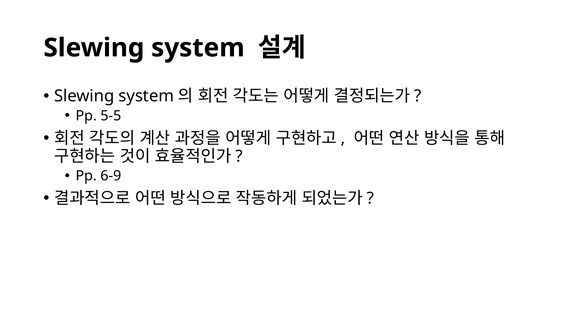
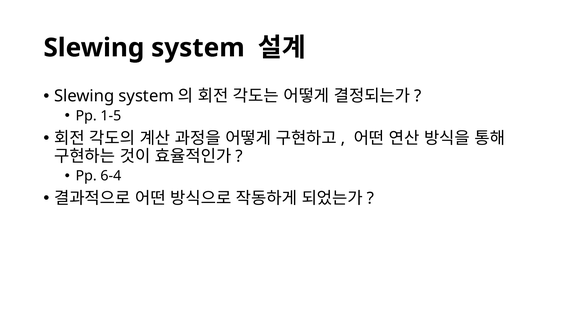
5-5: 5-5 -> 1-5
6-9: 6-9 -> 6-4
